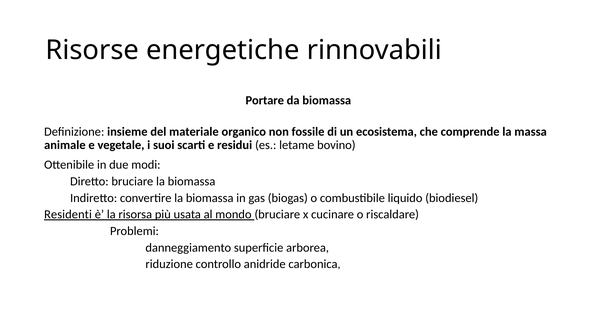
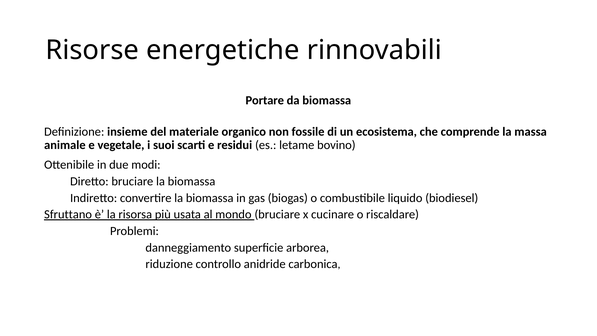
Residenti: Residenti -> Sfruttano
